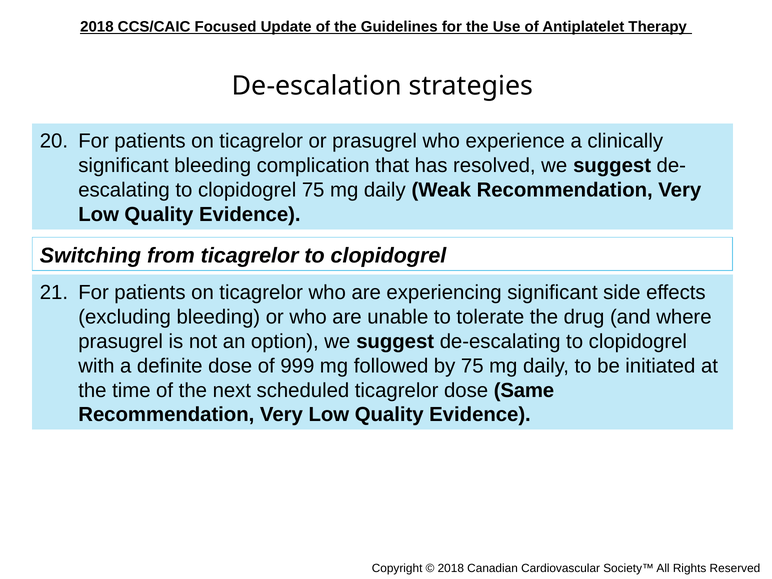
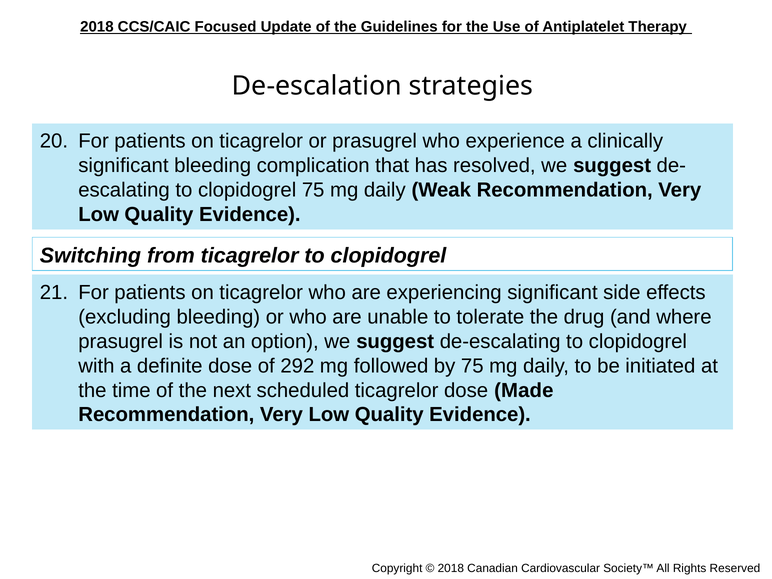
999: 999 -> 292
Same: Same -> Made
